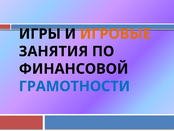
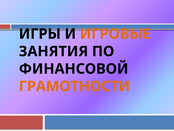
ГРАМОТНОСТИ colour: blue -> orange
